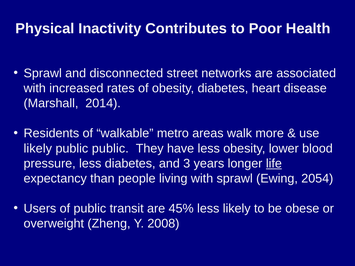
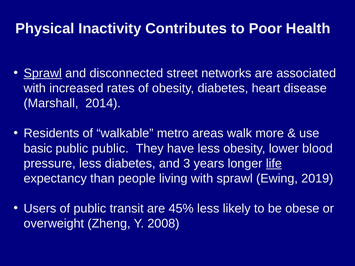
Sprawl at (43, 73) underline: none -> present
likely at (38, 149): likely -> basic
2054: 2054 -> 2019
